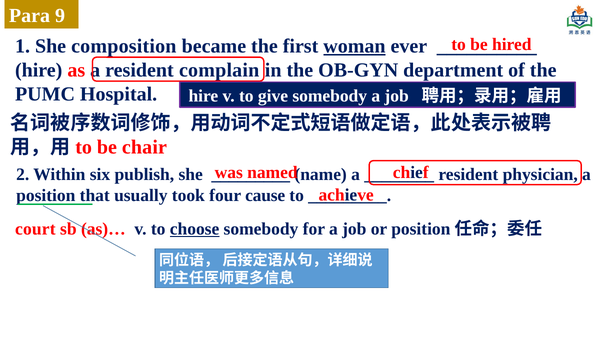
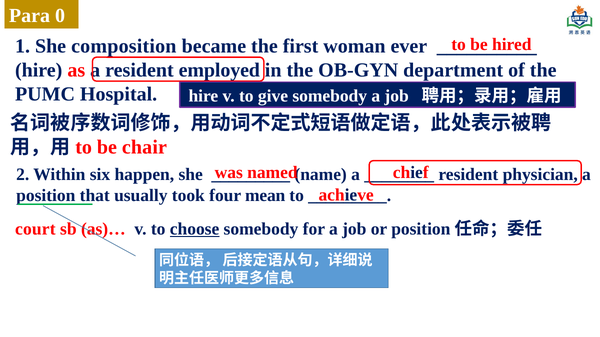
9: 9 -> 0
woman underline: present -> none
complain: complain -> employed
publish: publish -> happen
cause: cause -> mean
